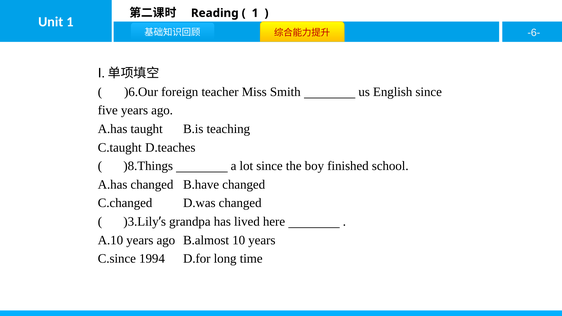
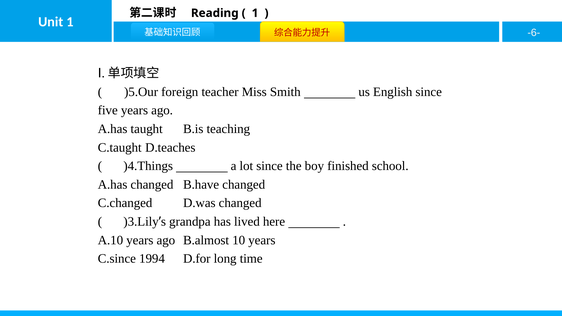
)6.Our: )6.Our -> )5.Our
)8.Things: )8.Things -> )4.Things
